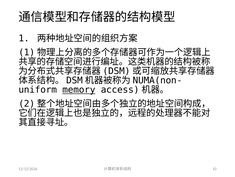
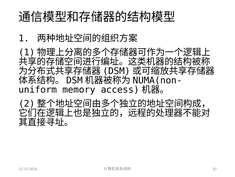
memory underline: present -> none
